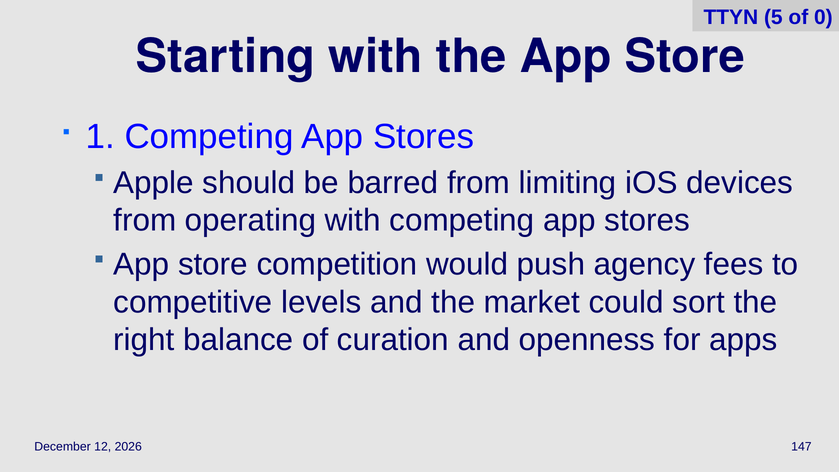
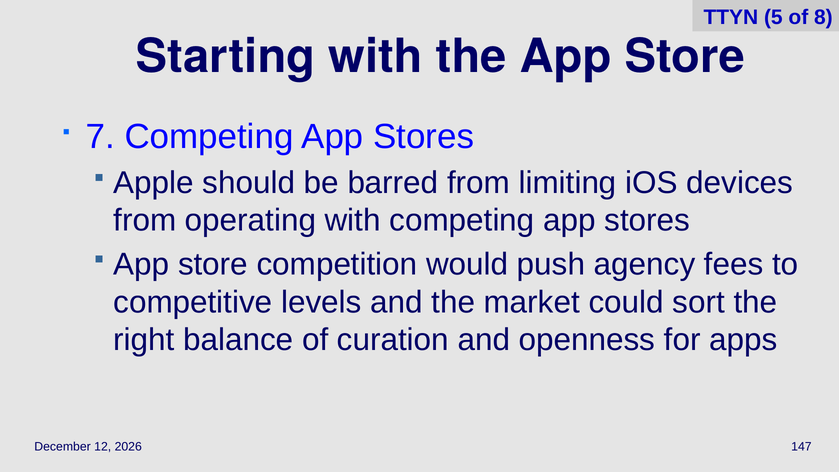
0: 0 -> 8
1: 1 -> 7
